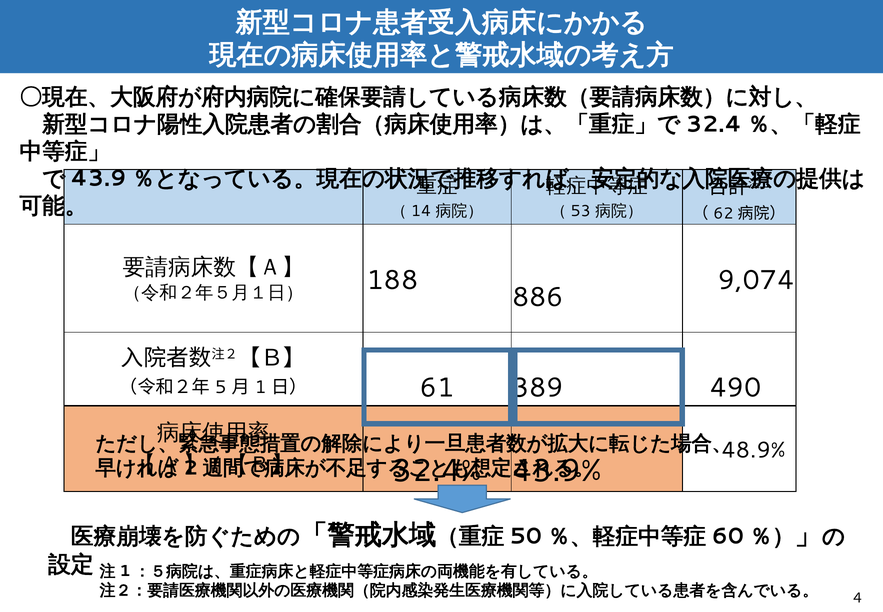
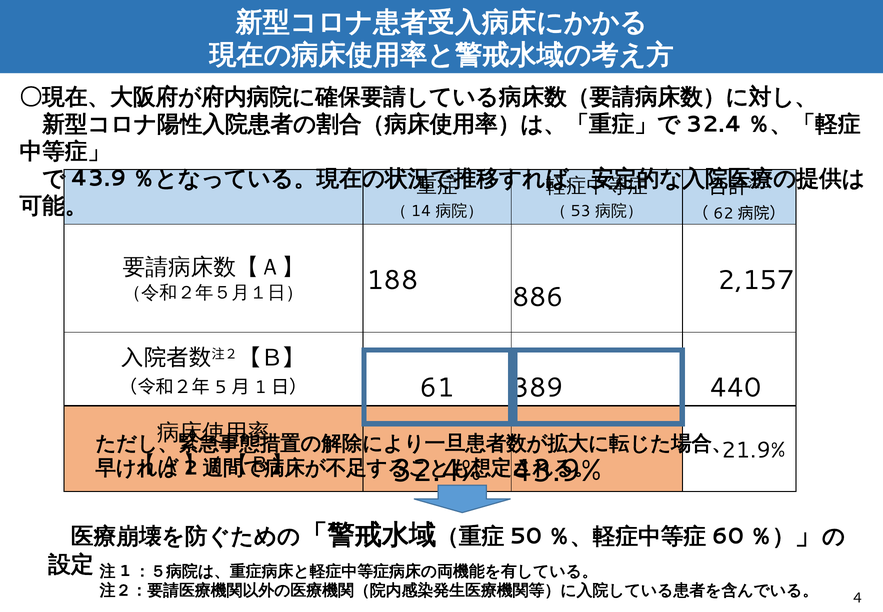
9,074: 9,074 -> 2,157
490: 490 -> 440
48.9%: 48.9% -> 21.9%
